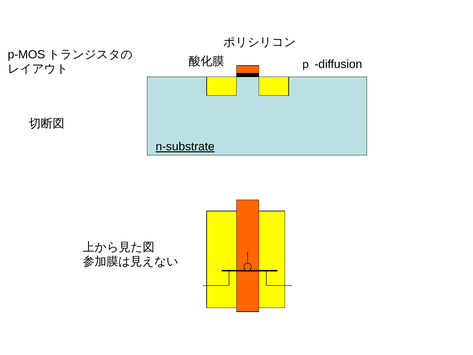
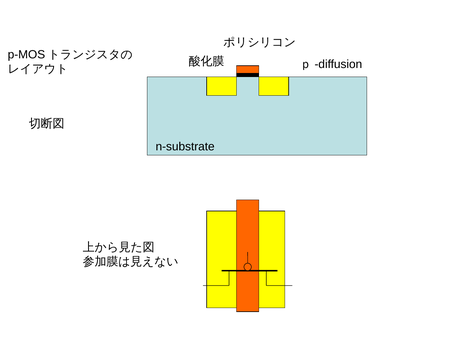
n-substrate underline: present -> none
